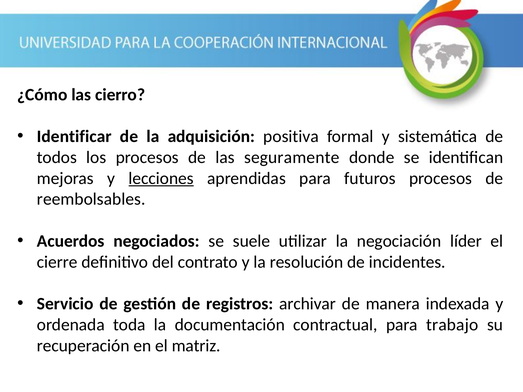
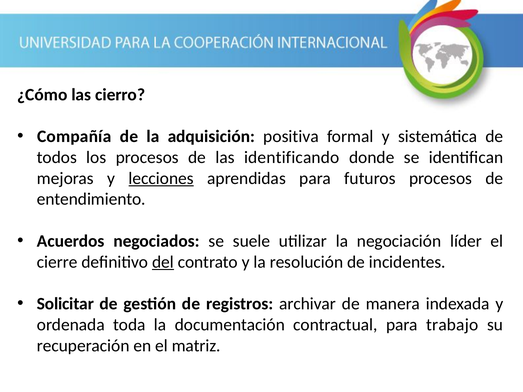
Identificar: Identificar -> Compañía
seguramente: seguramente -> identificando
reembolsables: reembolsables -> entendimiento
del underline: none -> present
Servicio: Servicio -> Solicitar
